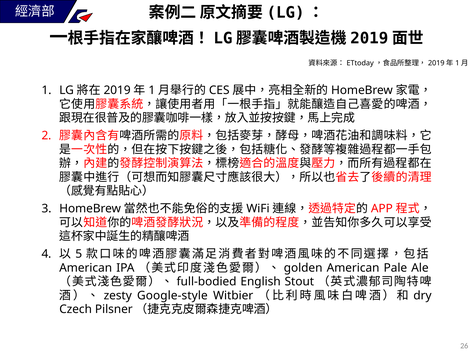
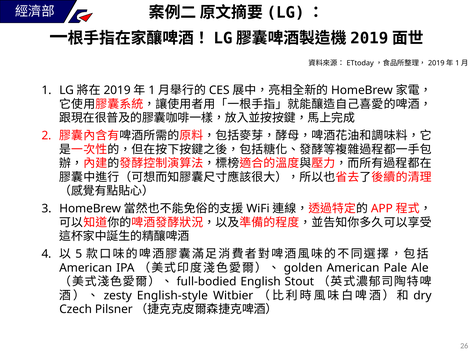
Google-style: Google-style -> English-style
